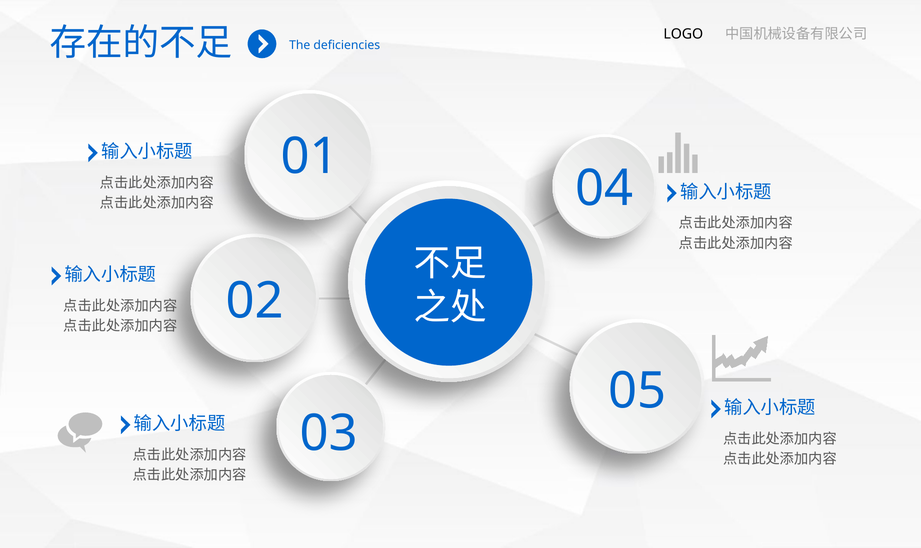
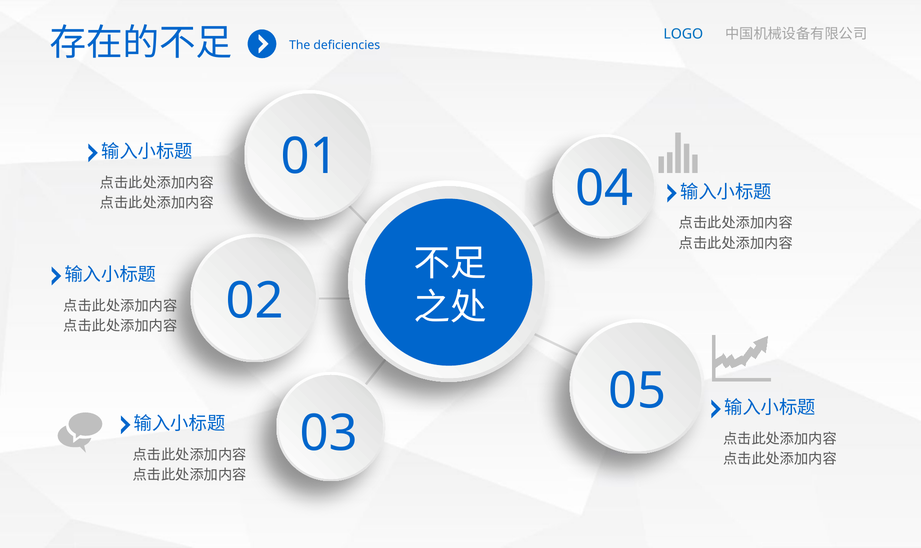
LOGO colour: black -> blue
